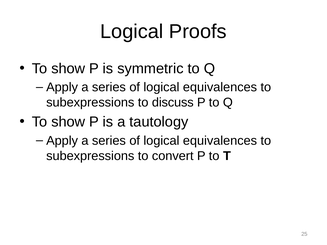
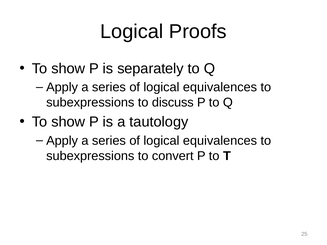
symmetric: symmetric -> separately
